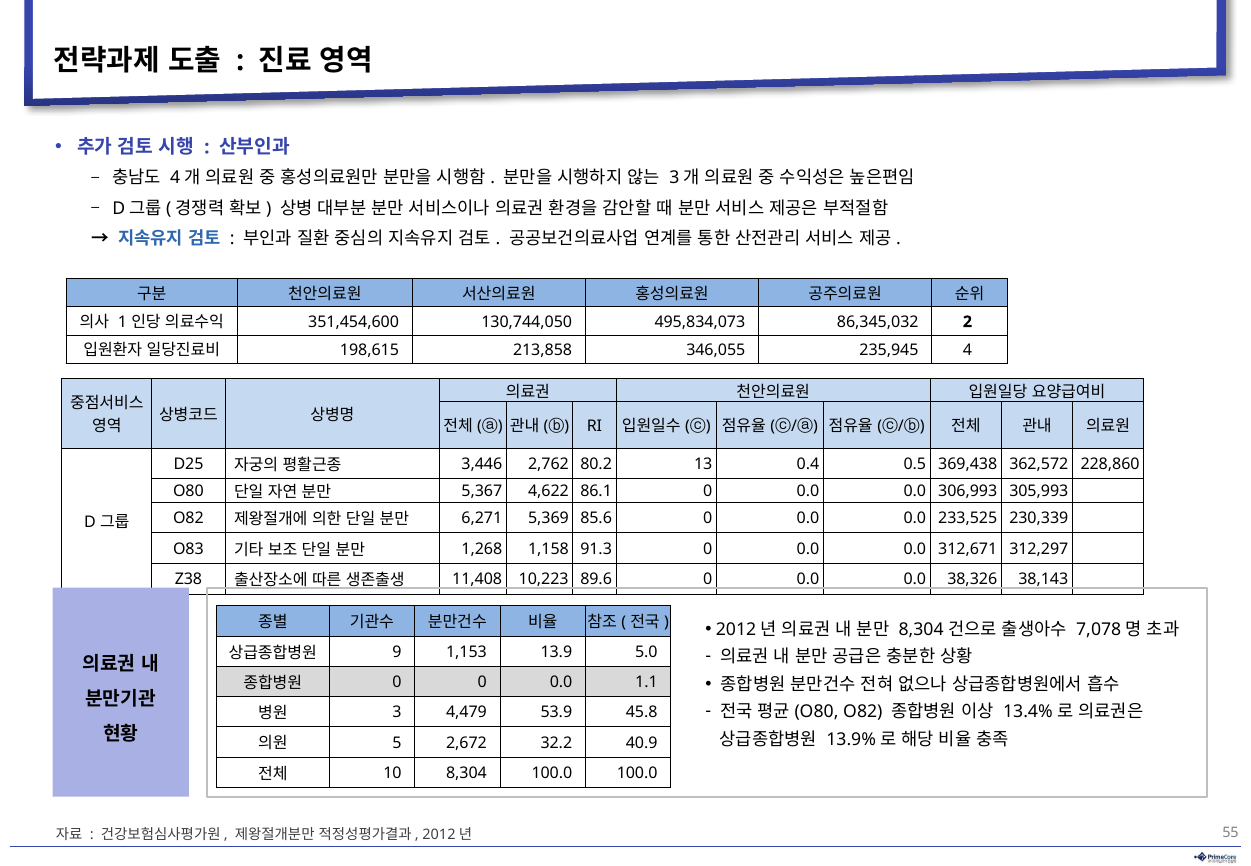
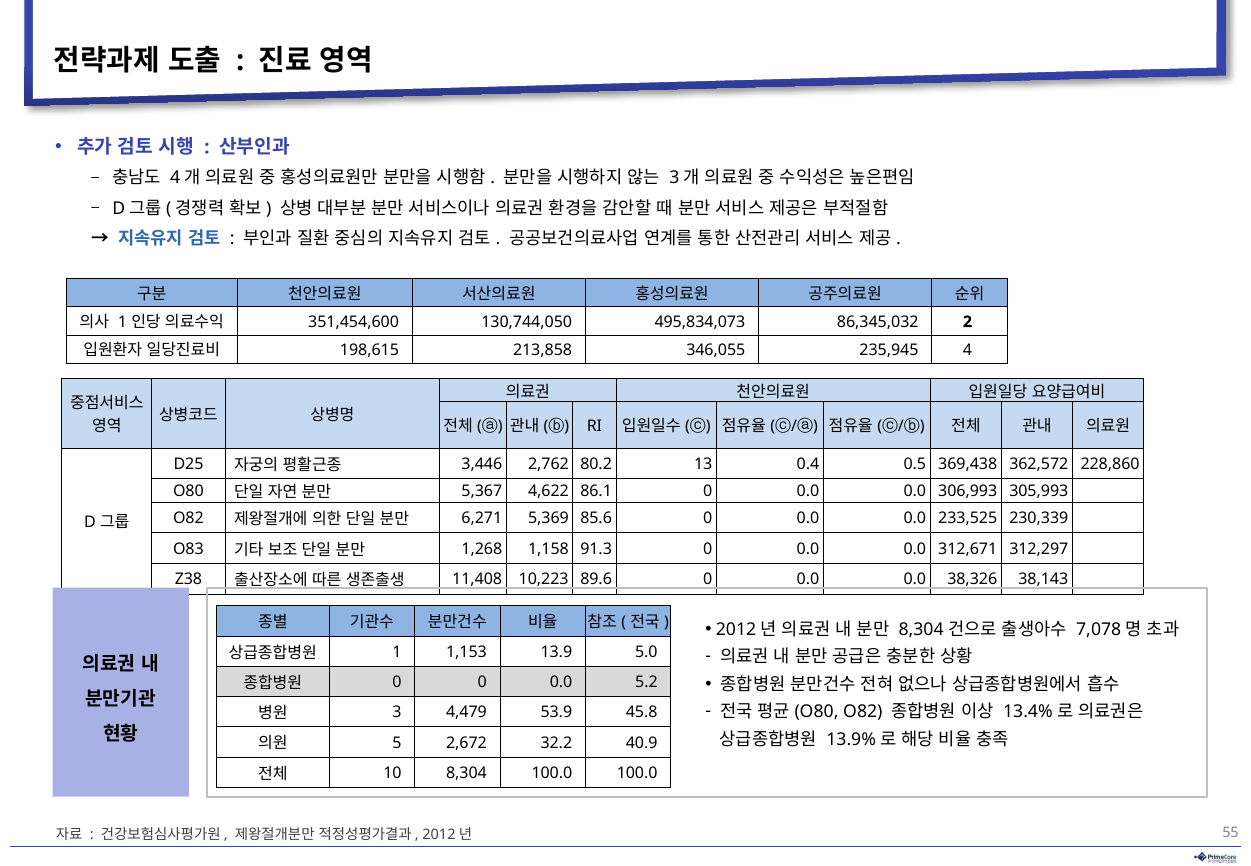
9 at (397, 652): 9 -> 1
1.1: 1.1 -> 5.2
